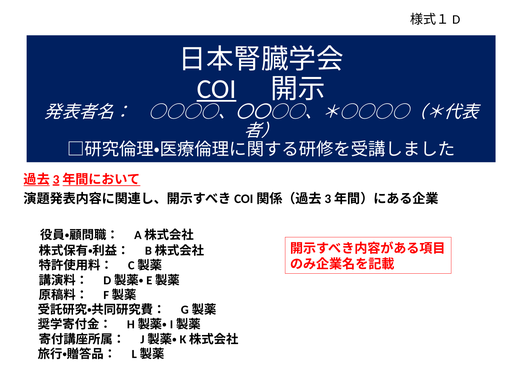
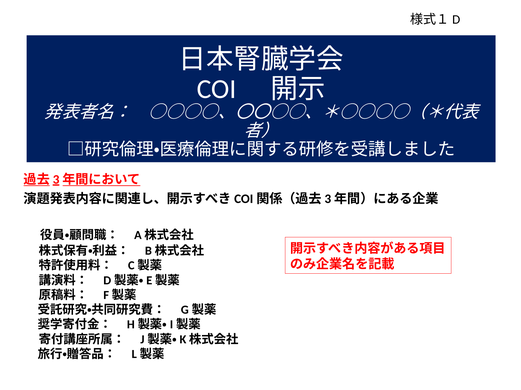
COI underline: present -> none
